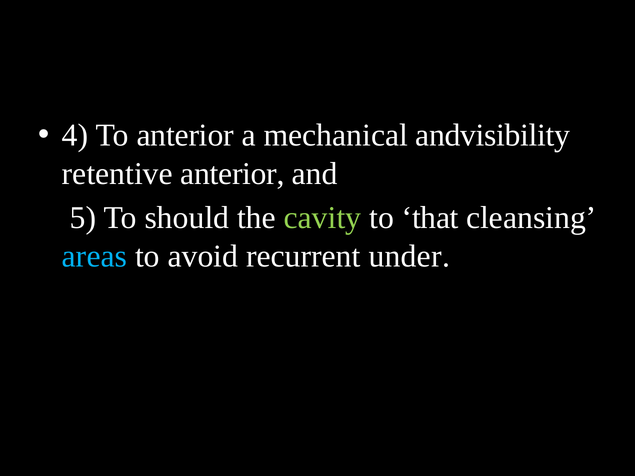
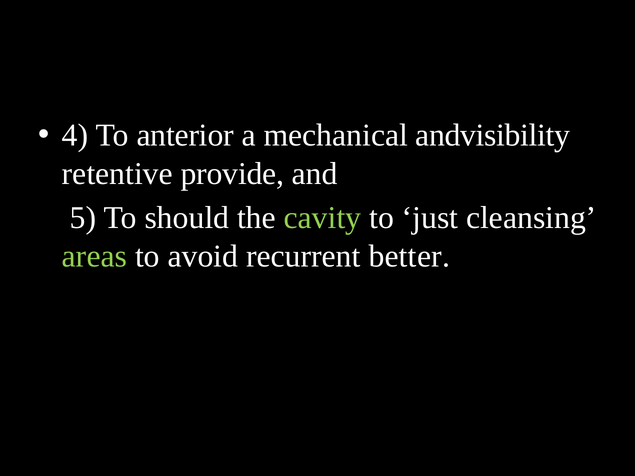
retentive anterior: anterior -> provide
that: that -> just
areas colour: light blue -> light green
under: under -> better
